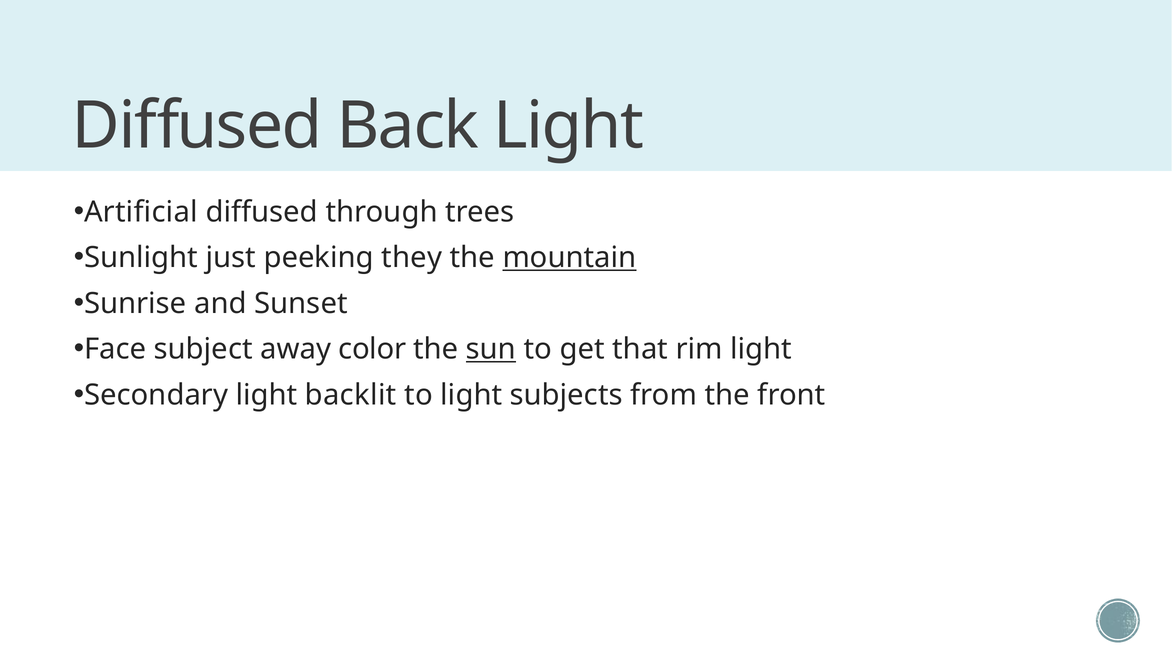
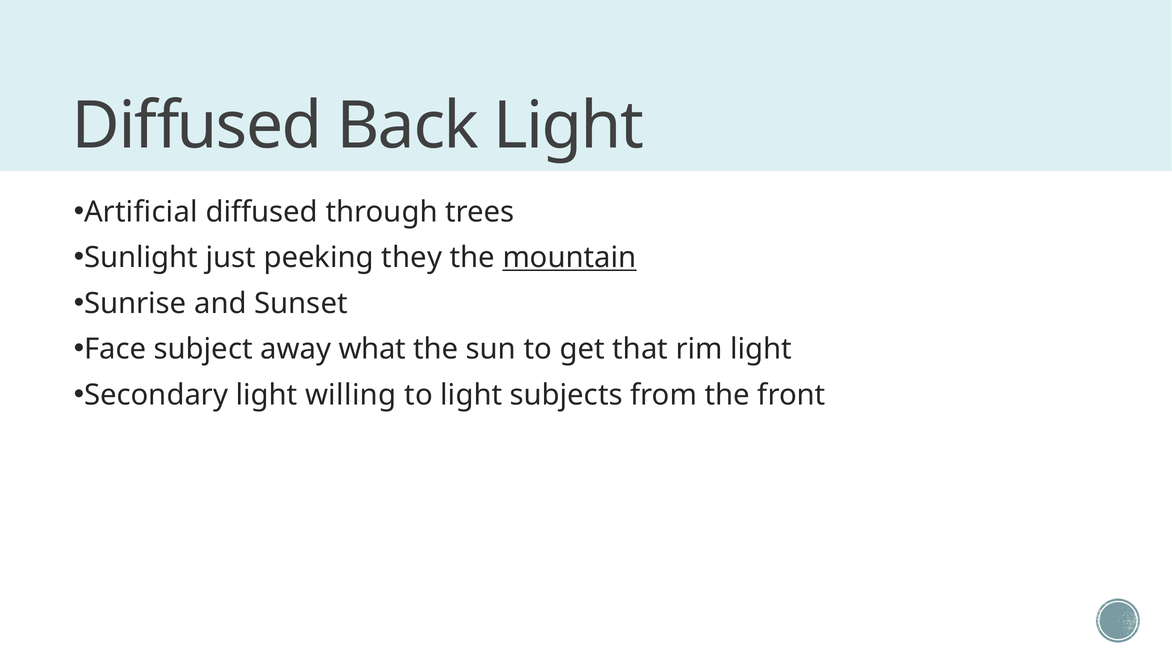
color: color -> what
sun underline: present -> none
backlit: backlit -> willing
